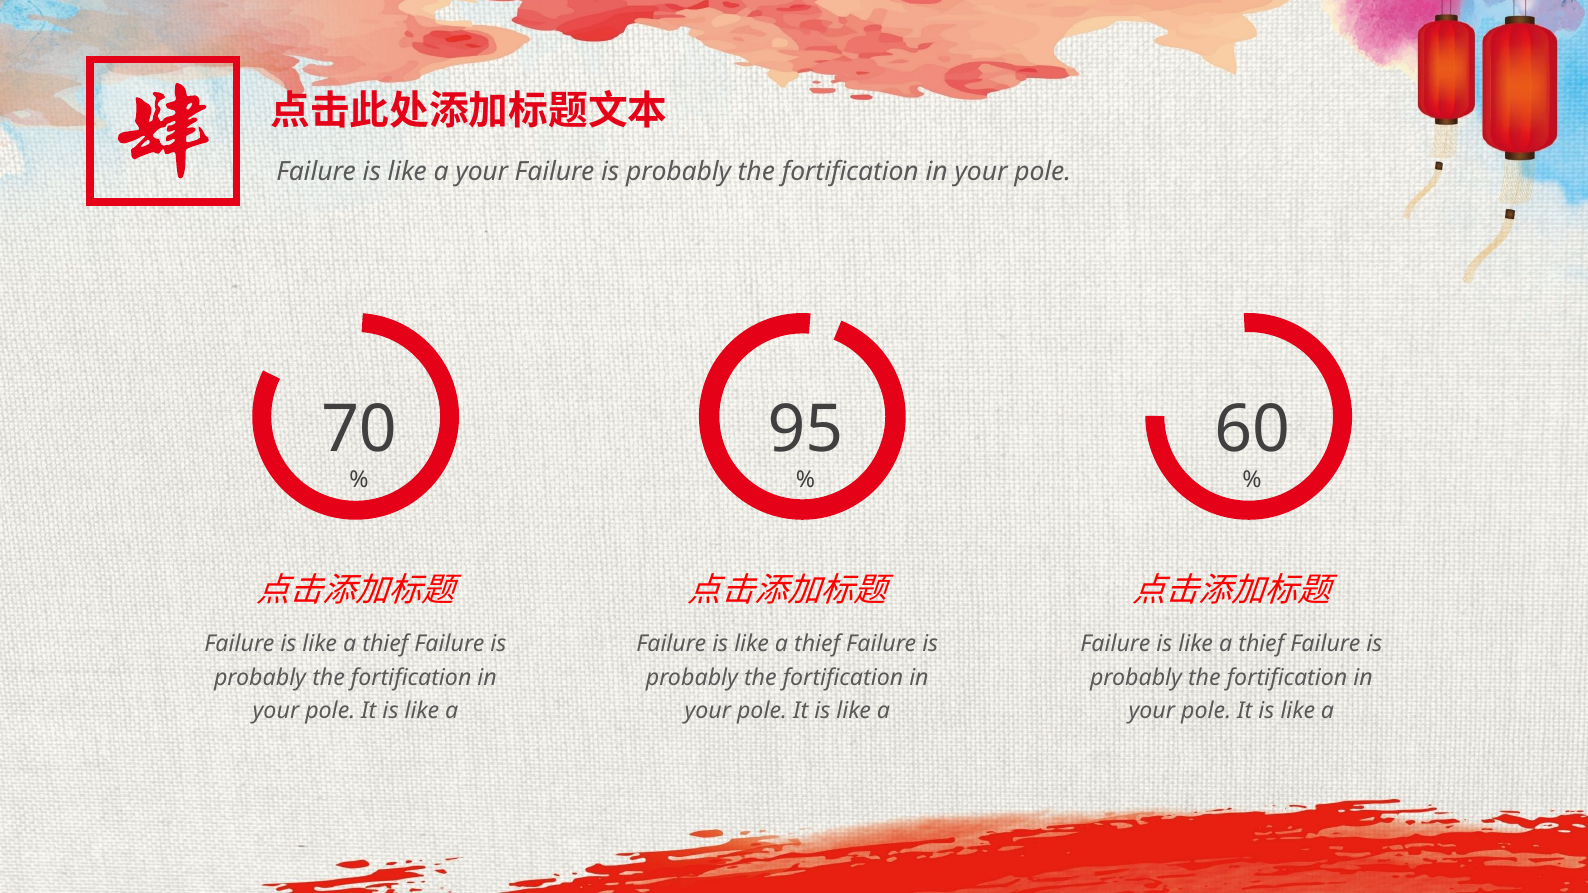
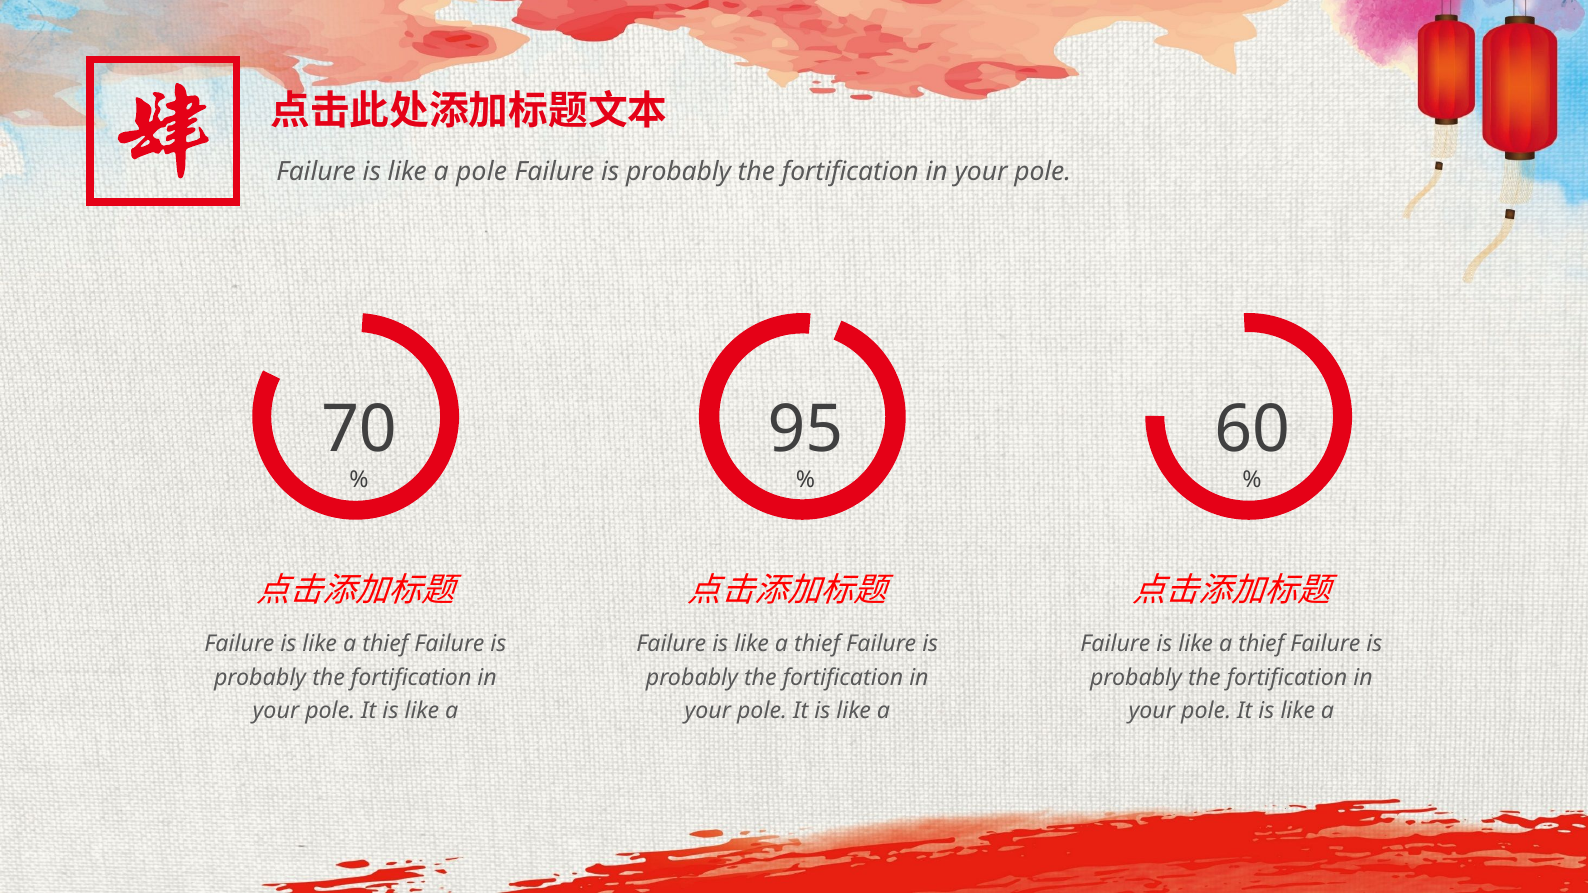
a your: your -> pole
